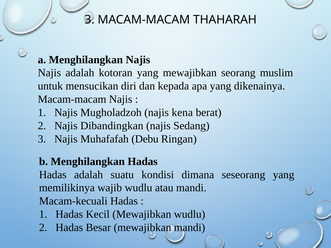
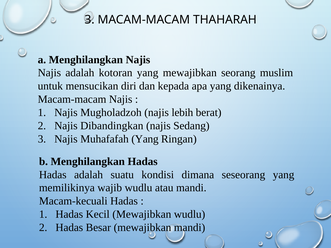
kena: kena -> lebih
Muhafafah Debu: Debu -> Yang
